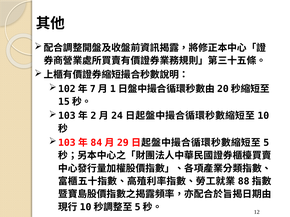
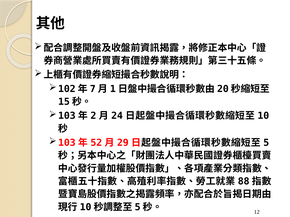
84: 84 -> 52
